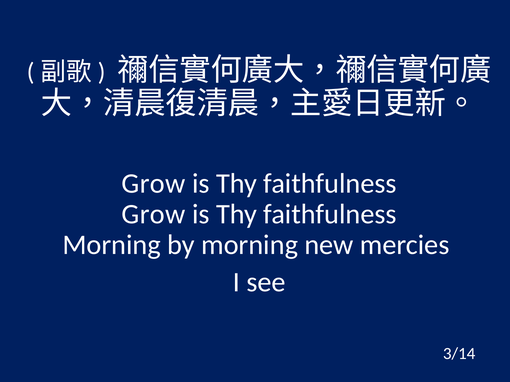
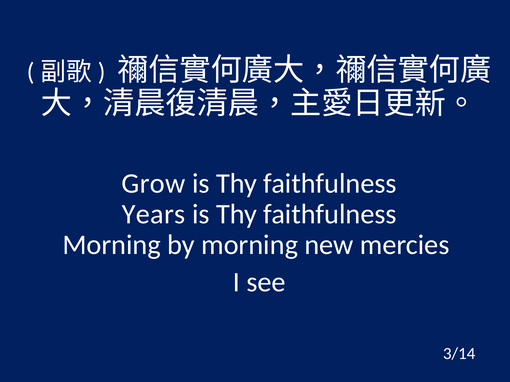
Grow at (153, 214): Grow -> Years
